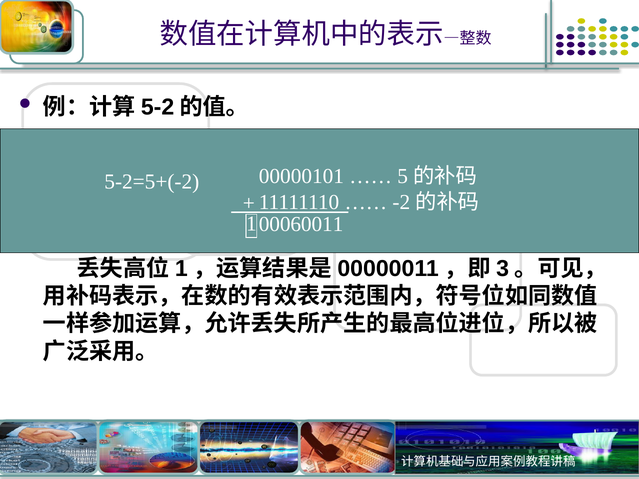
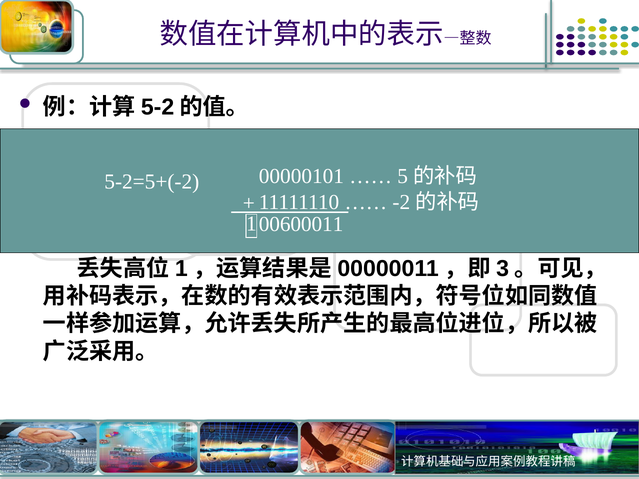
00060011: 00060011 -> 00600011
